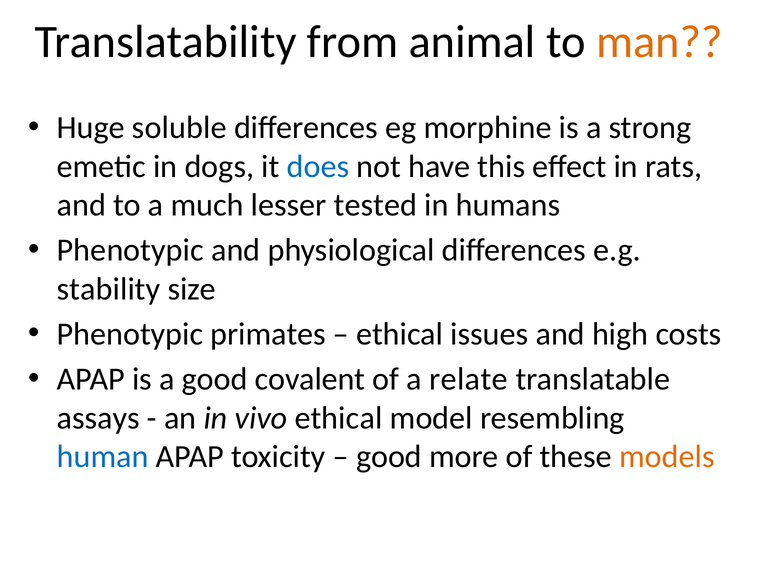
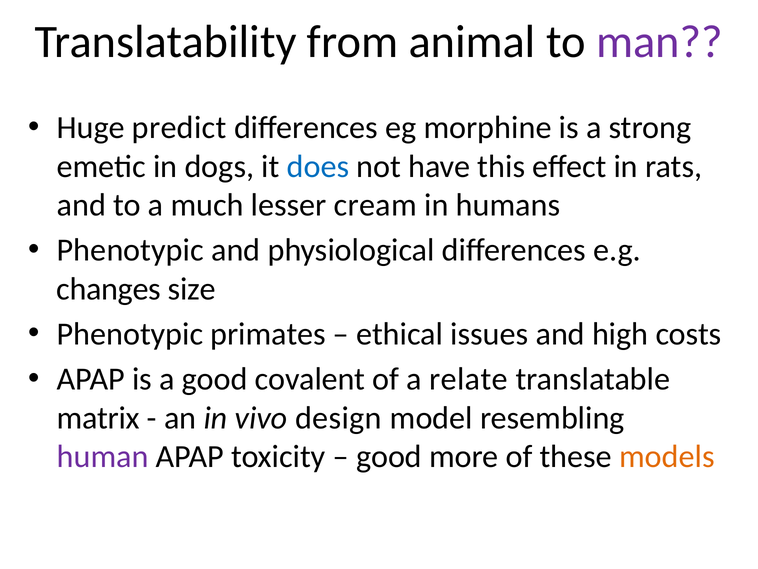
man colour: orange -> purple
soluble: soluble -> predict
tested: tested -> cream
stability: stability -> changes
assays: assays -> matrix
vivo ethical: ethical -> design
human colour: blue -> purple
